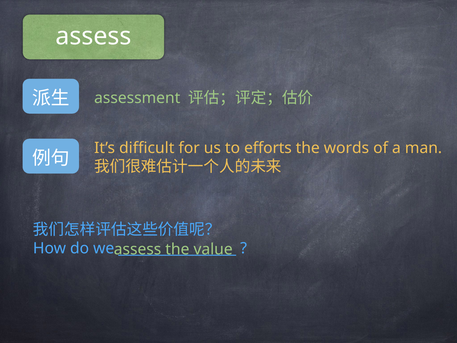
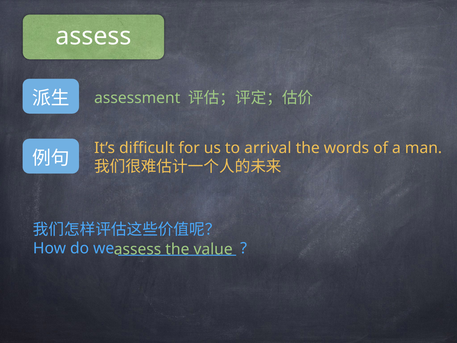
efforts: efforts -> arrival
